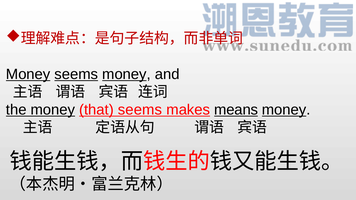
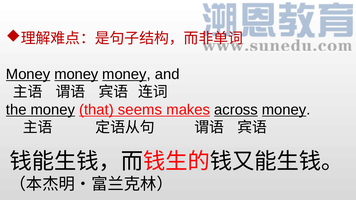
seems at (76, 74): seems -> money
means: means -> across
